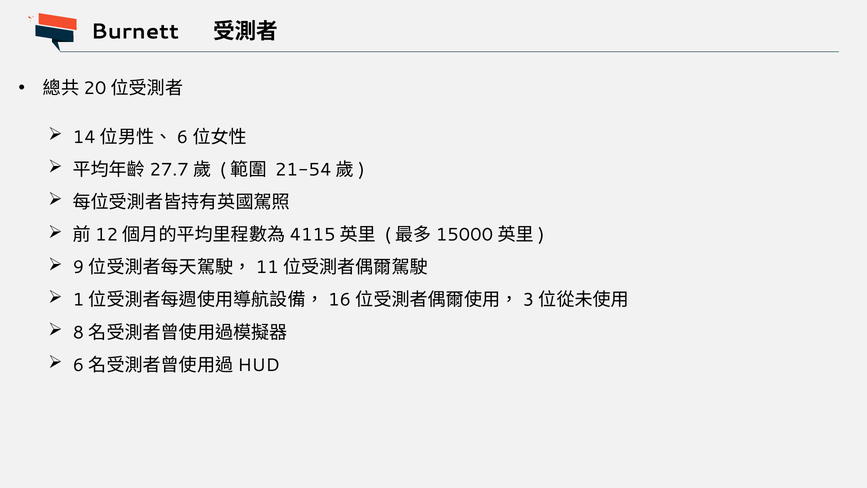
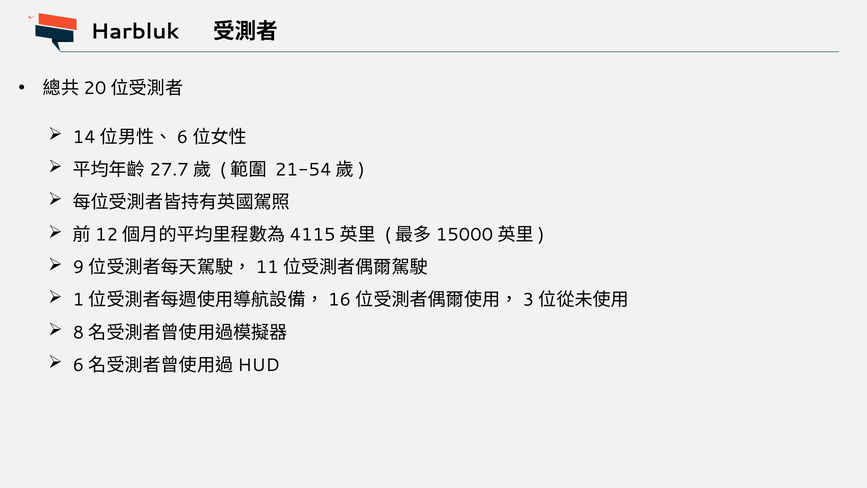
Burnett: Burnett -> Harbluk
